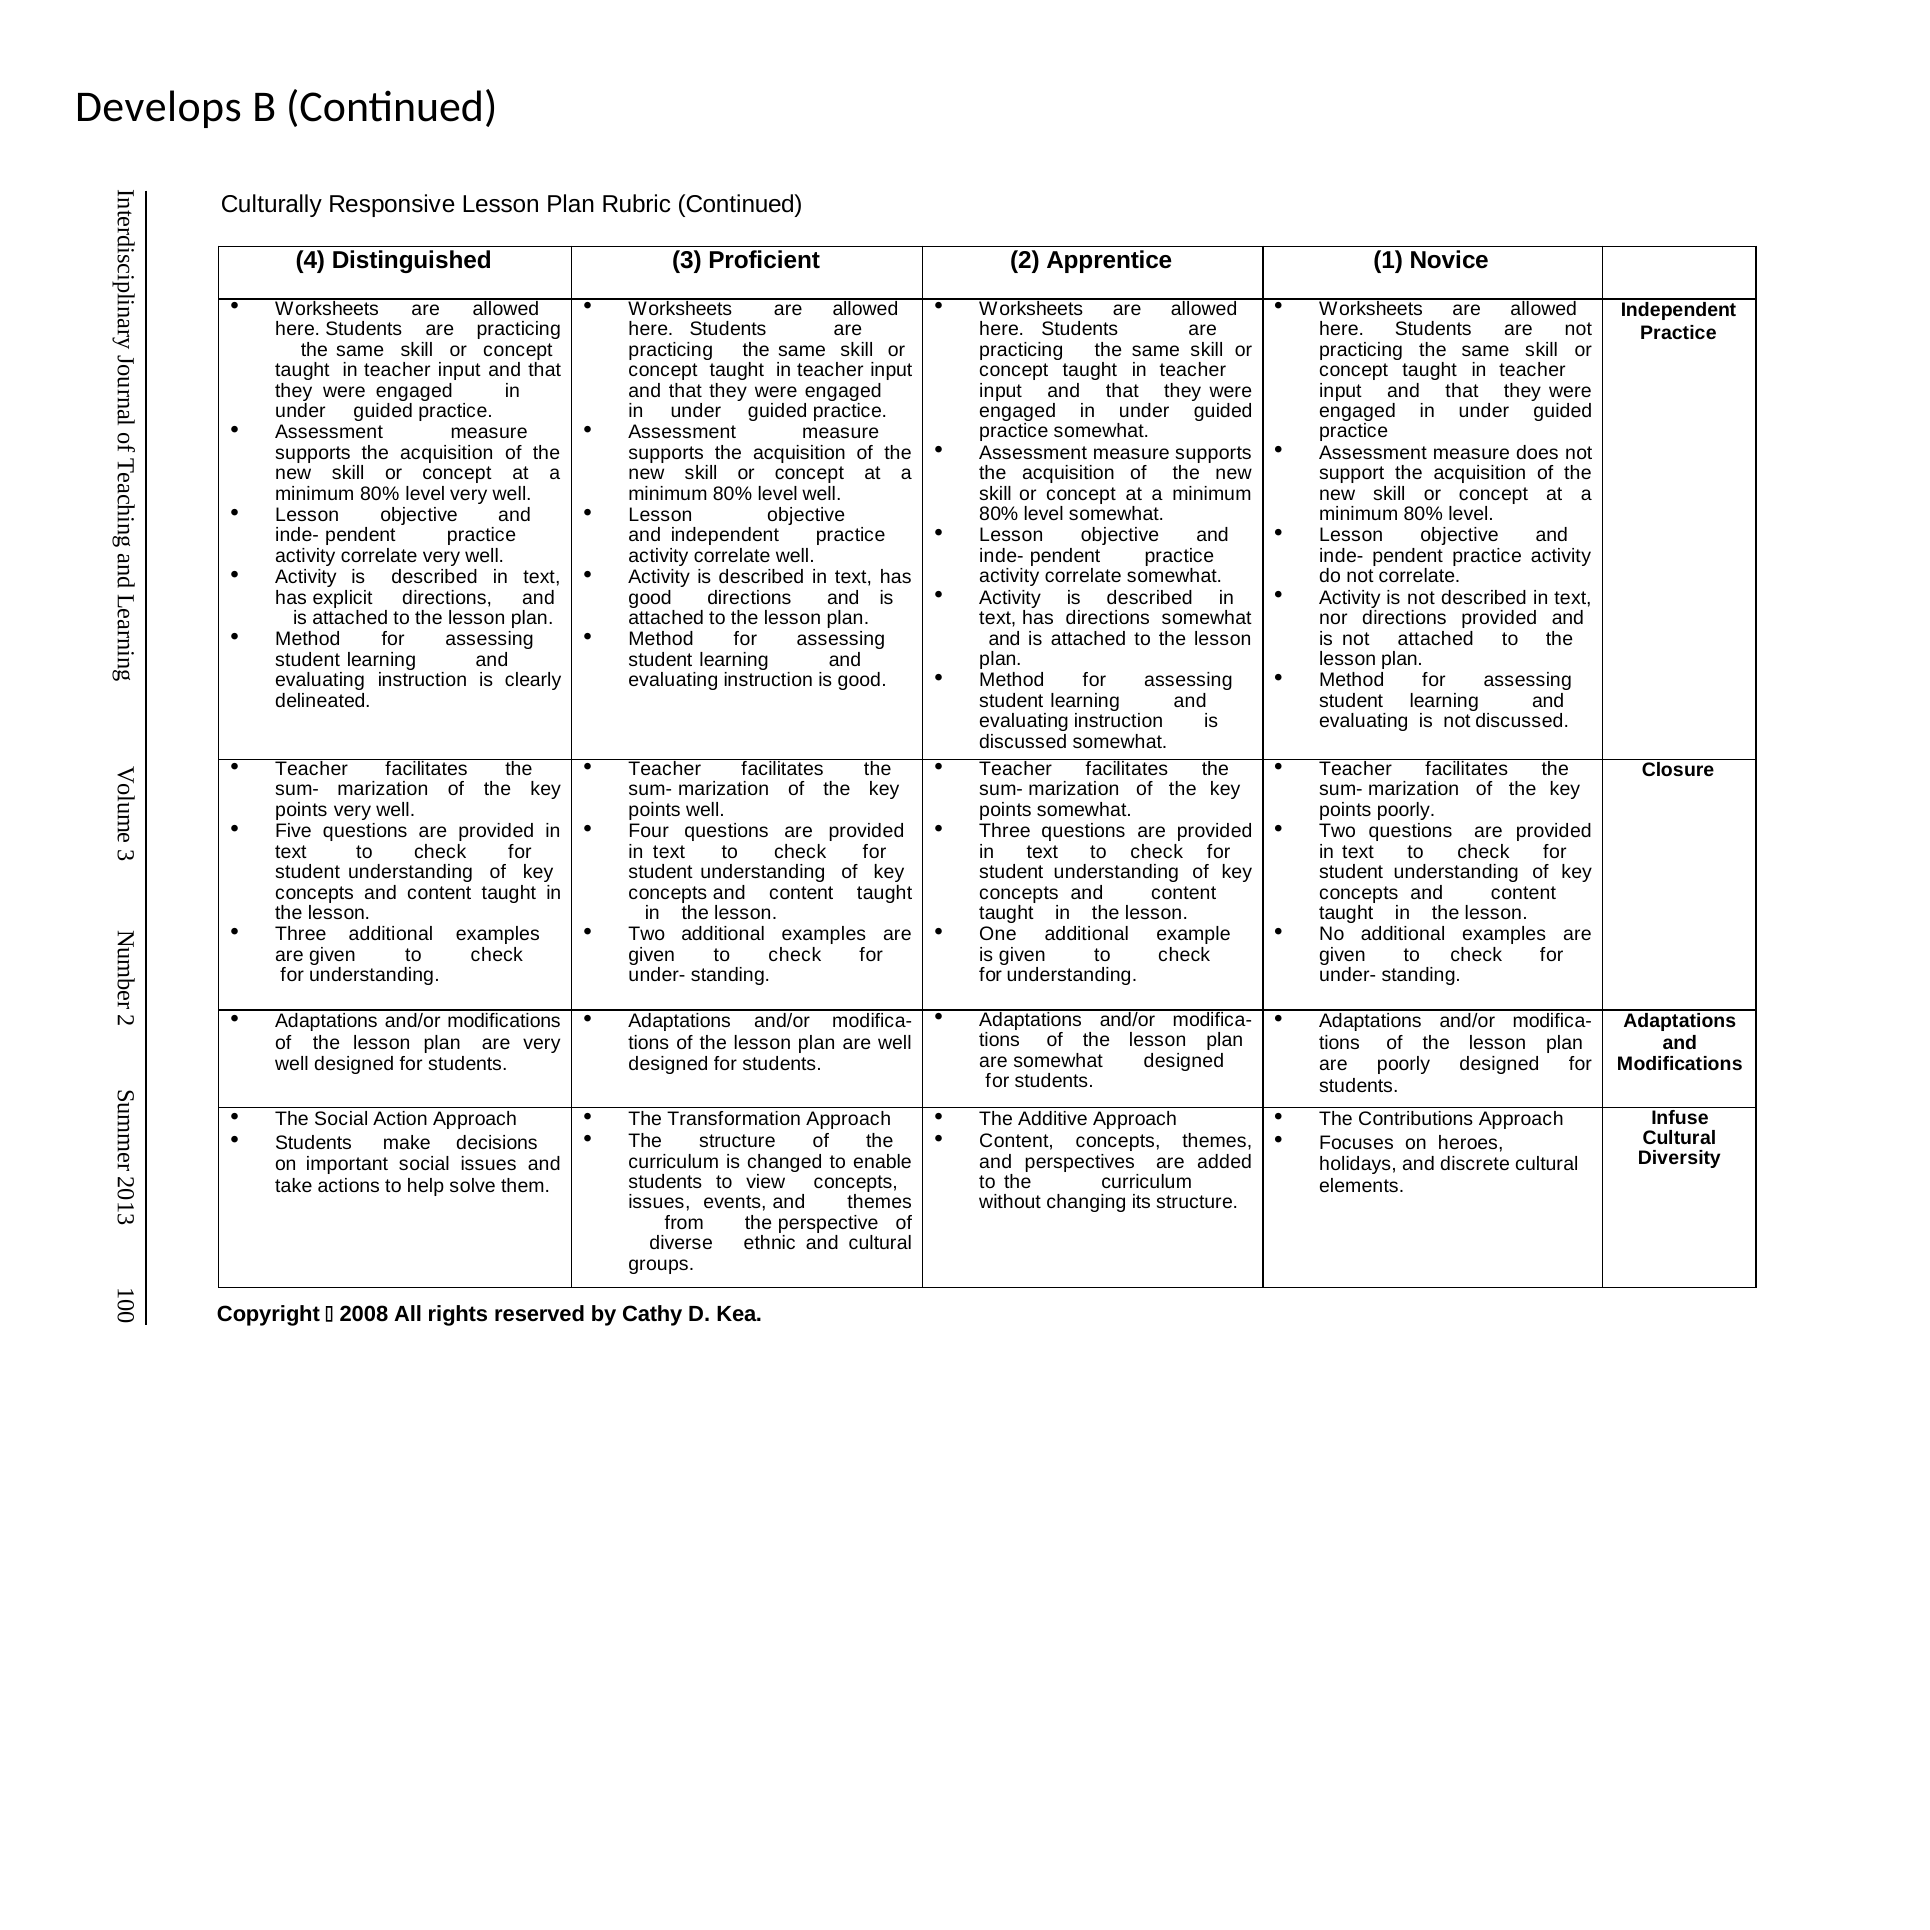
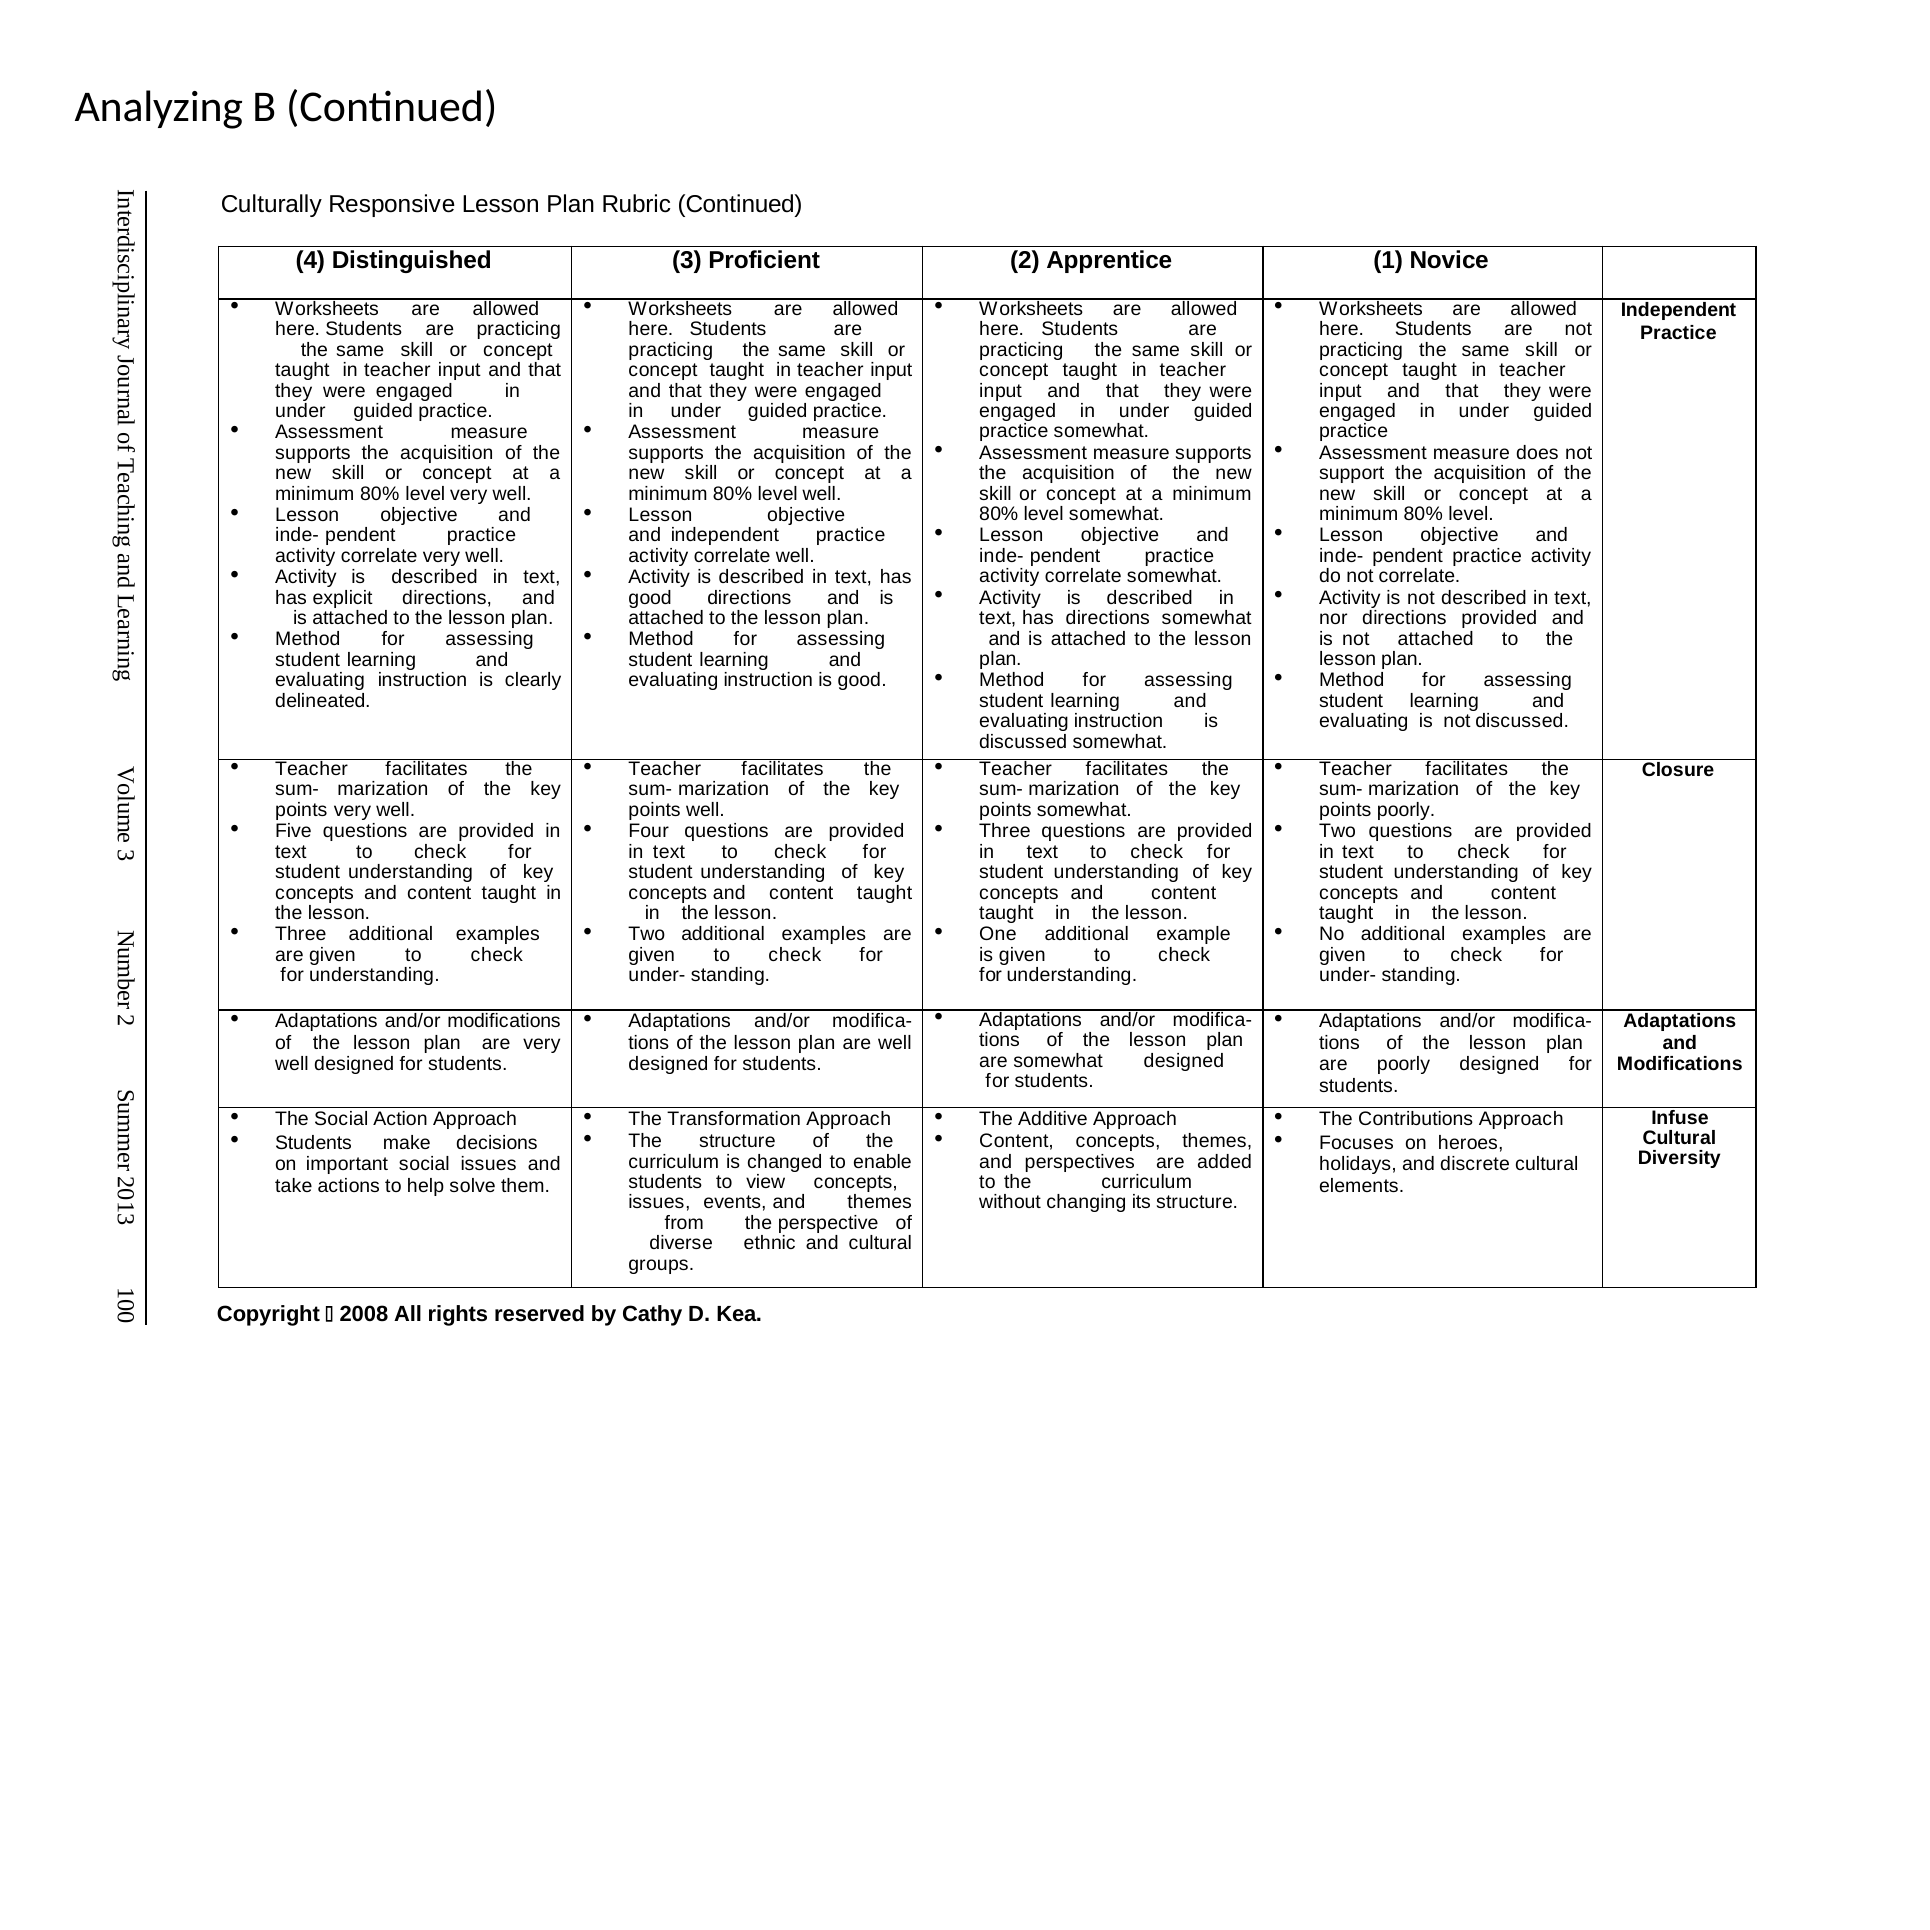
Develops: Develops -> Analyzing
